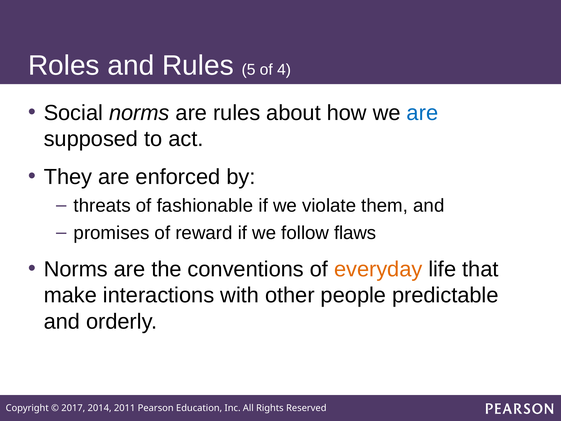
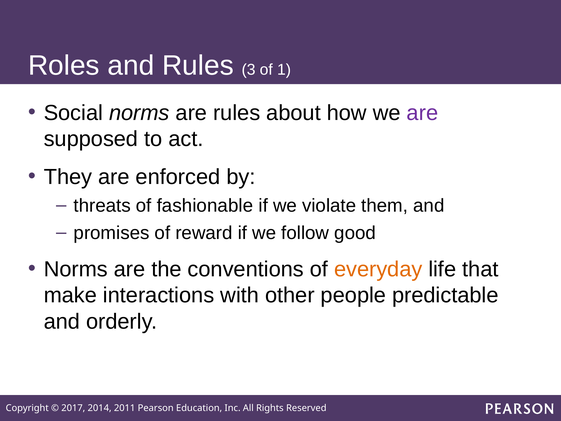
5: 5 -> 3
4: 4 -> 1
are at (422, 113) colour: blue -> purple
flaws: flaws -> good
